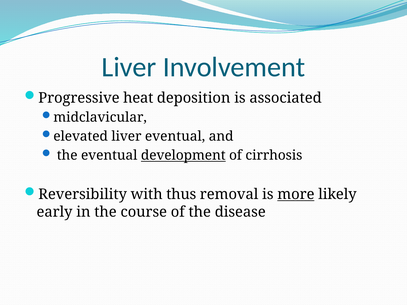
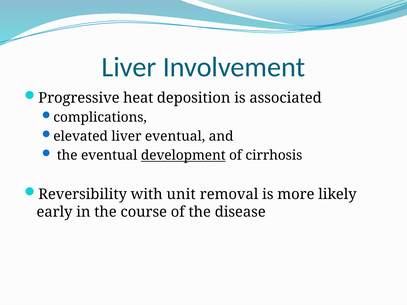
midclavicular: midclavicular -> complications
thus: thus -> unit
more underline: present -> none
